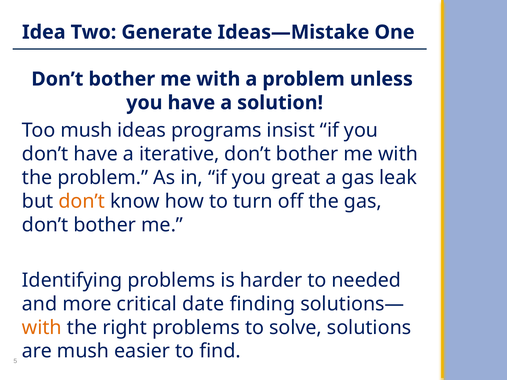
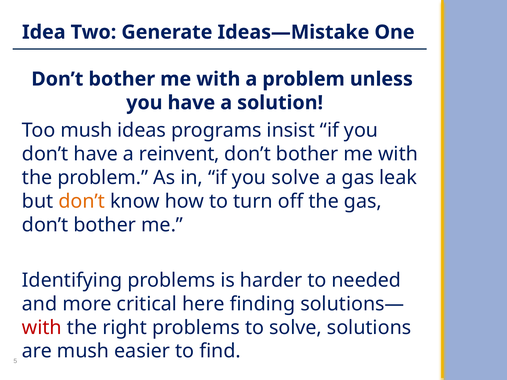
iterative: iterative -> reinvent
you great: great -> solve
date: date -> here
with at (42, 328) colour: orange -> red
